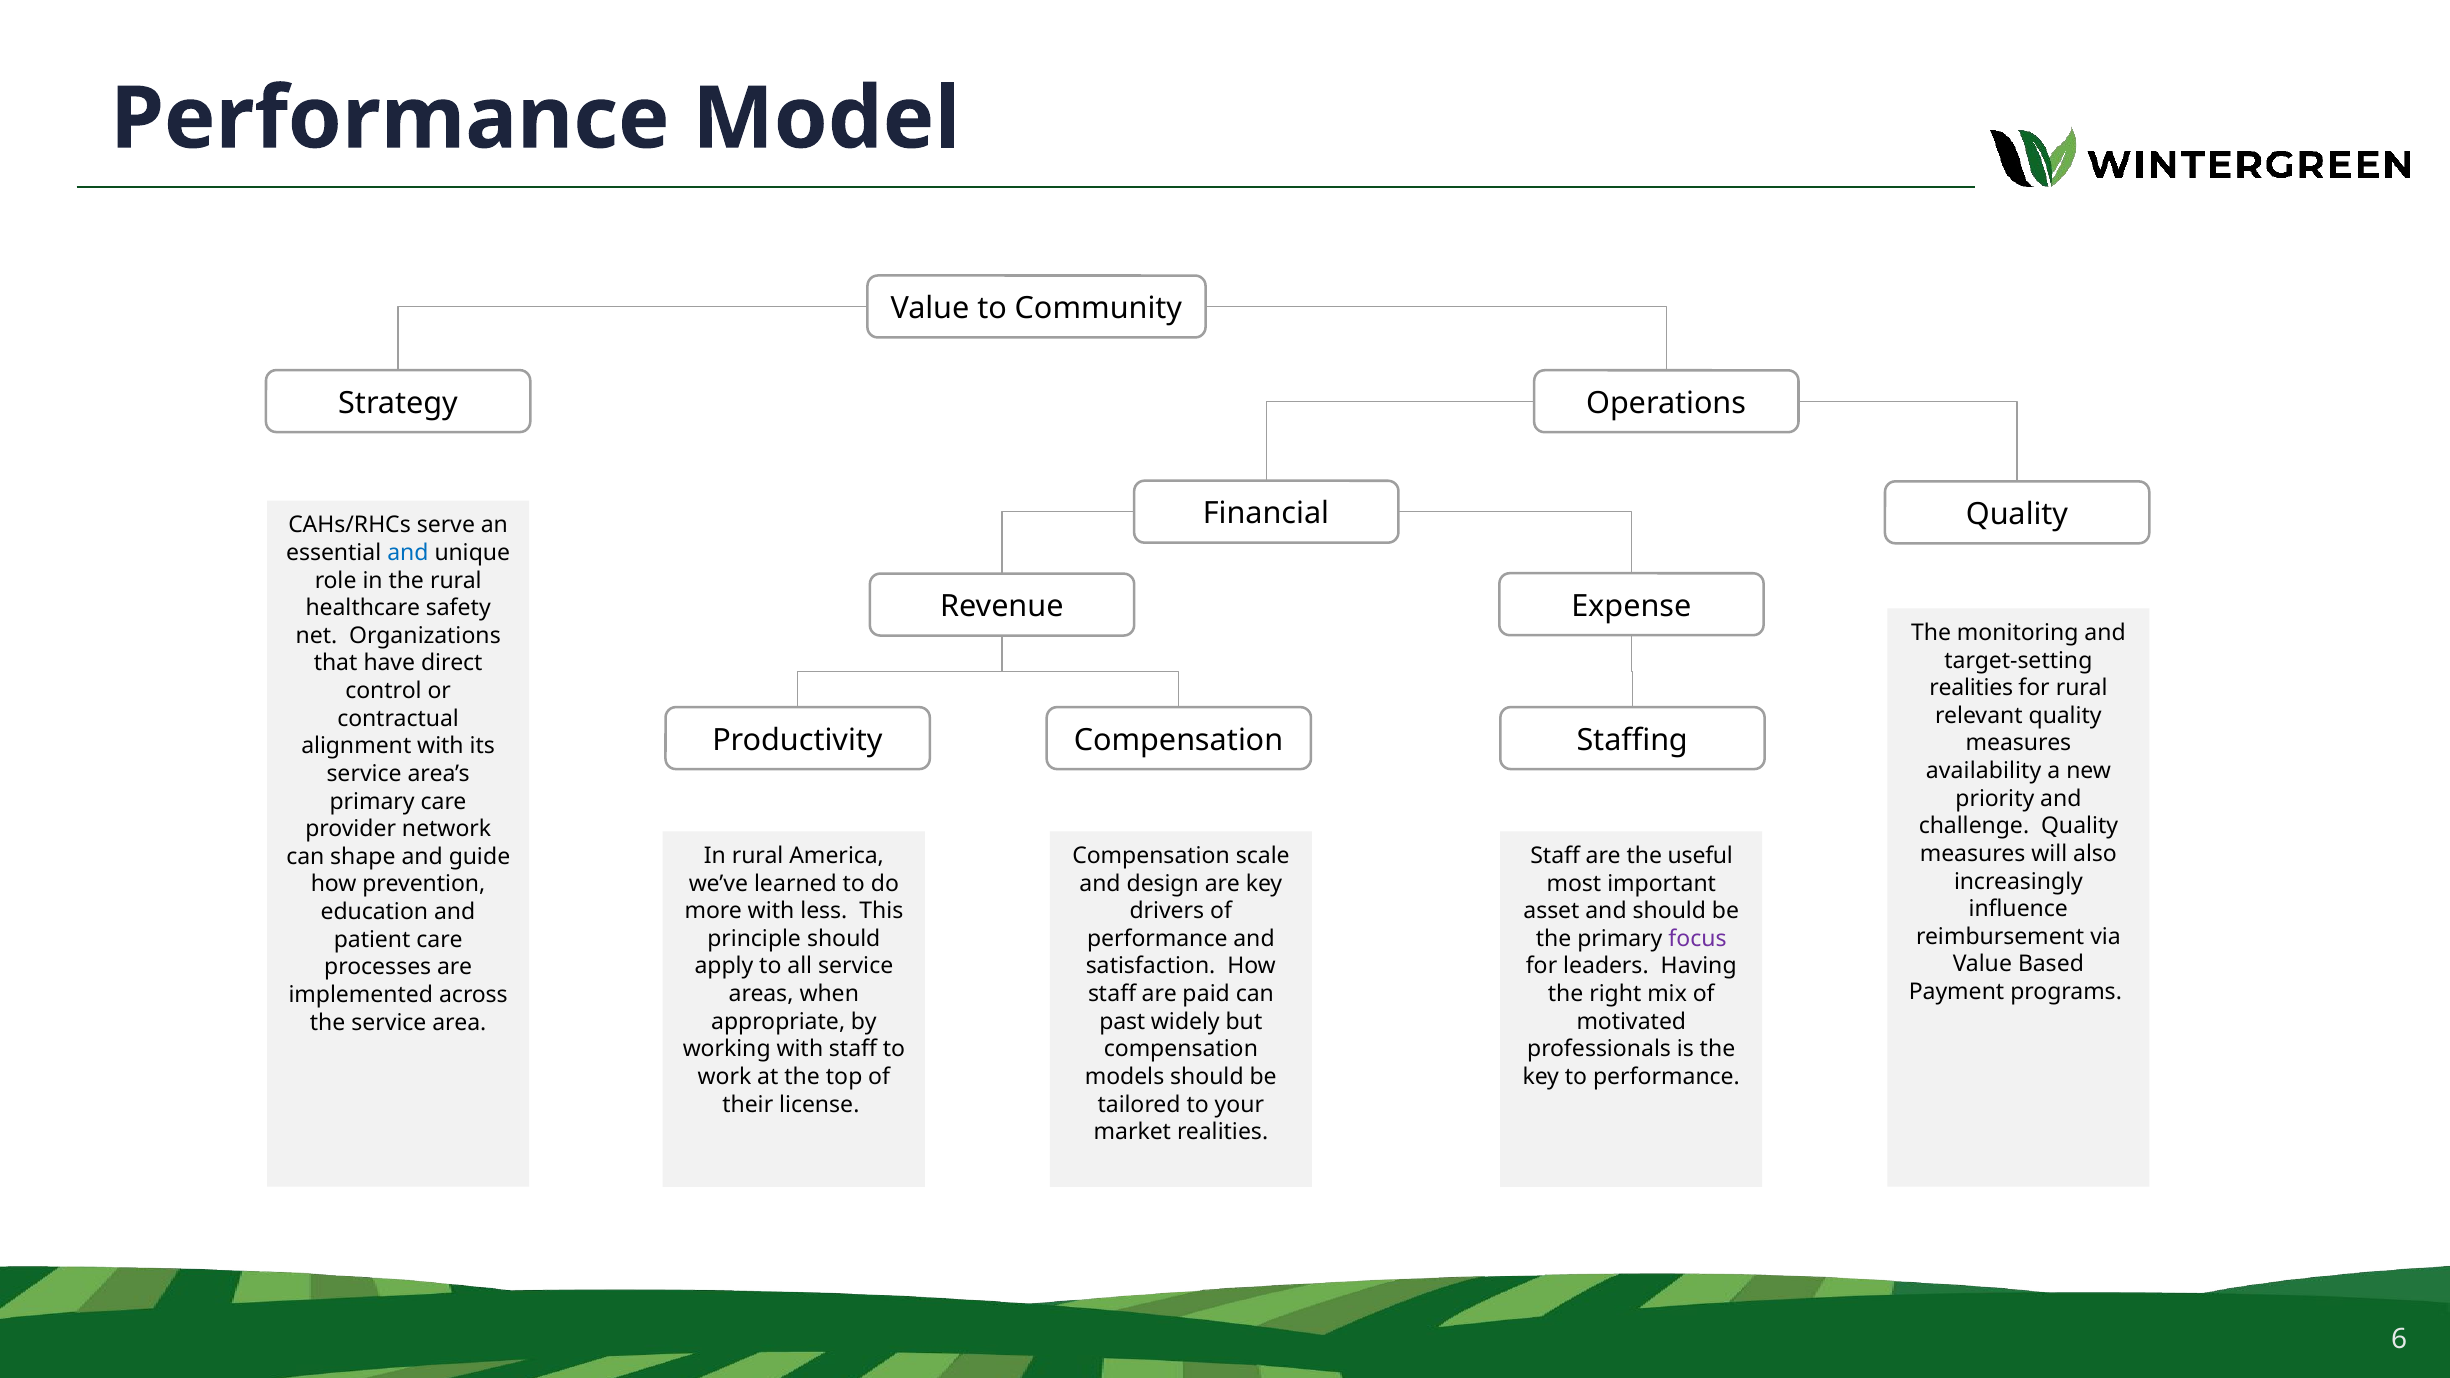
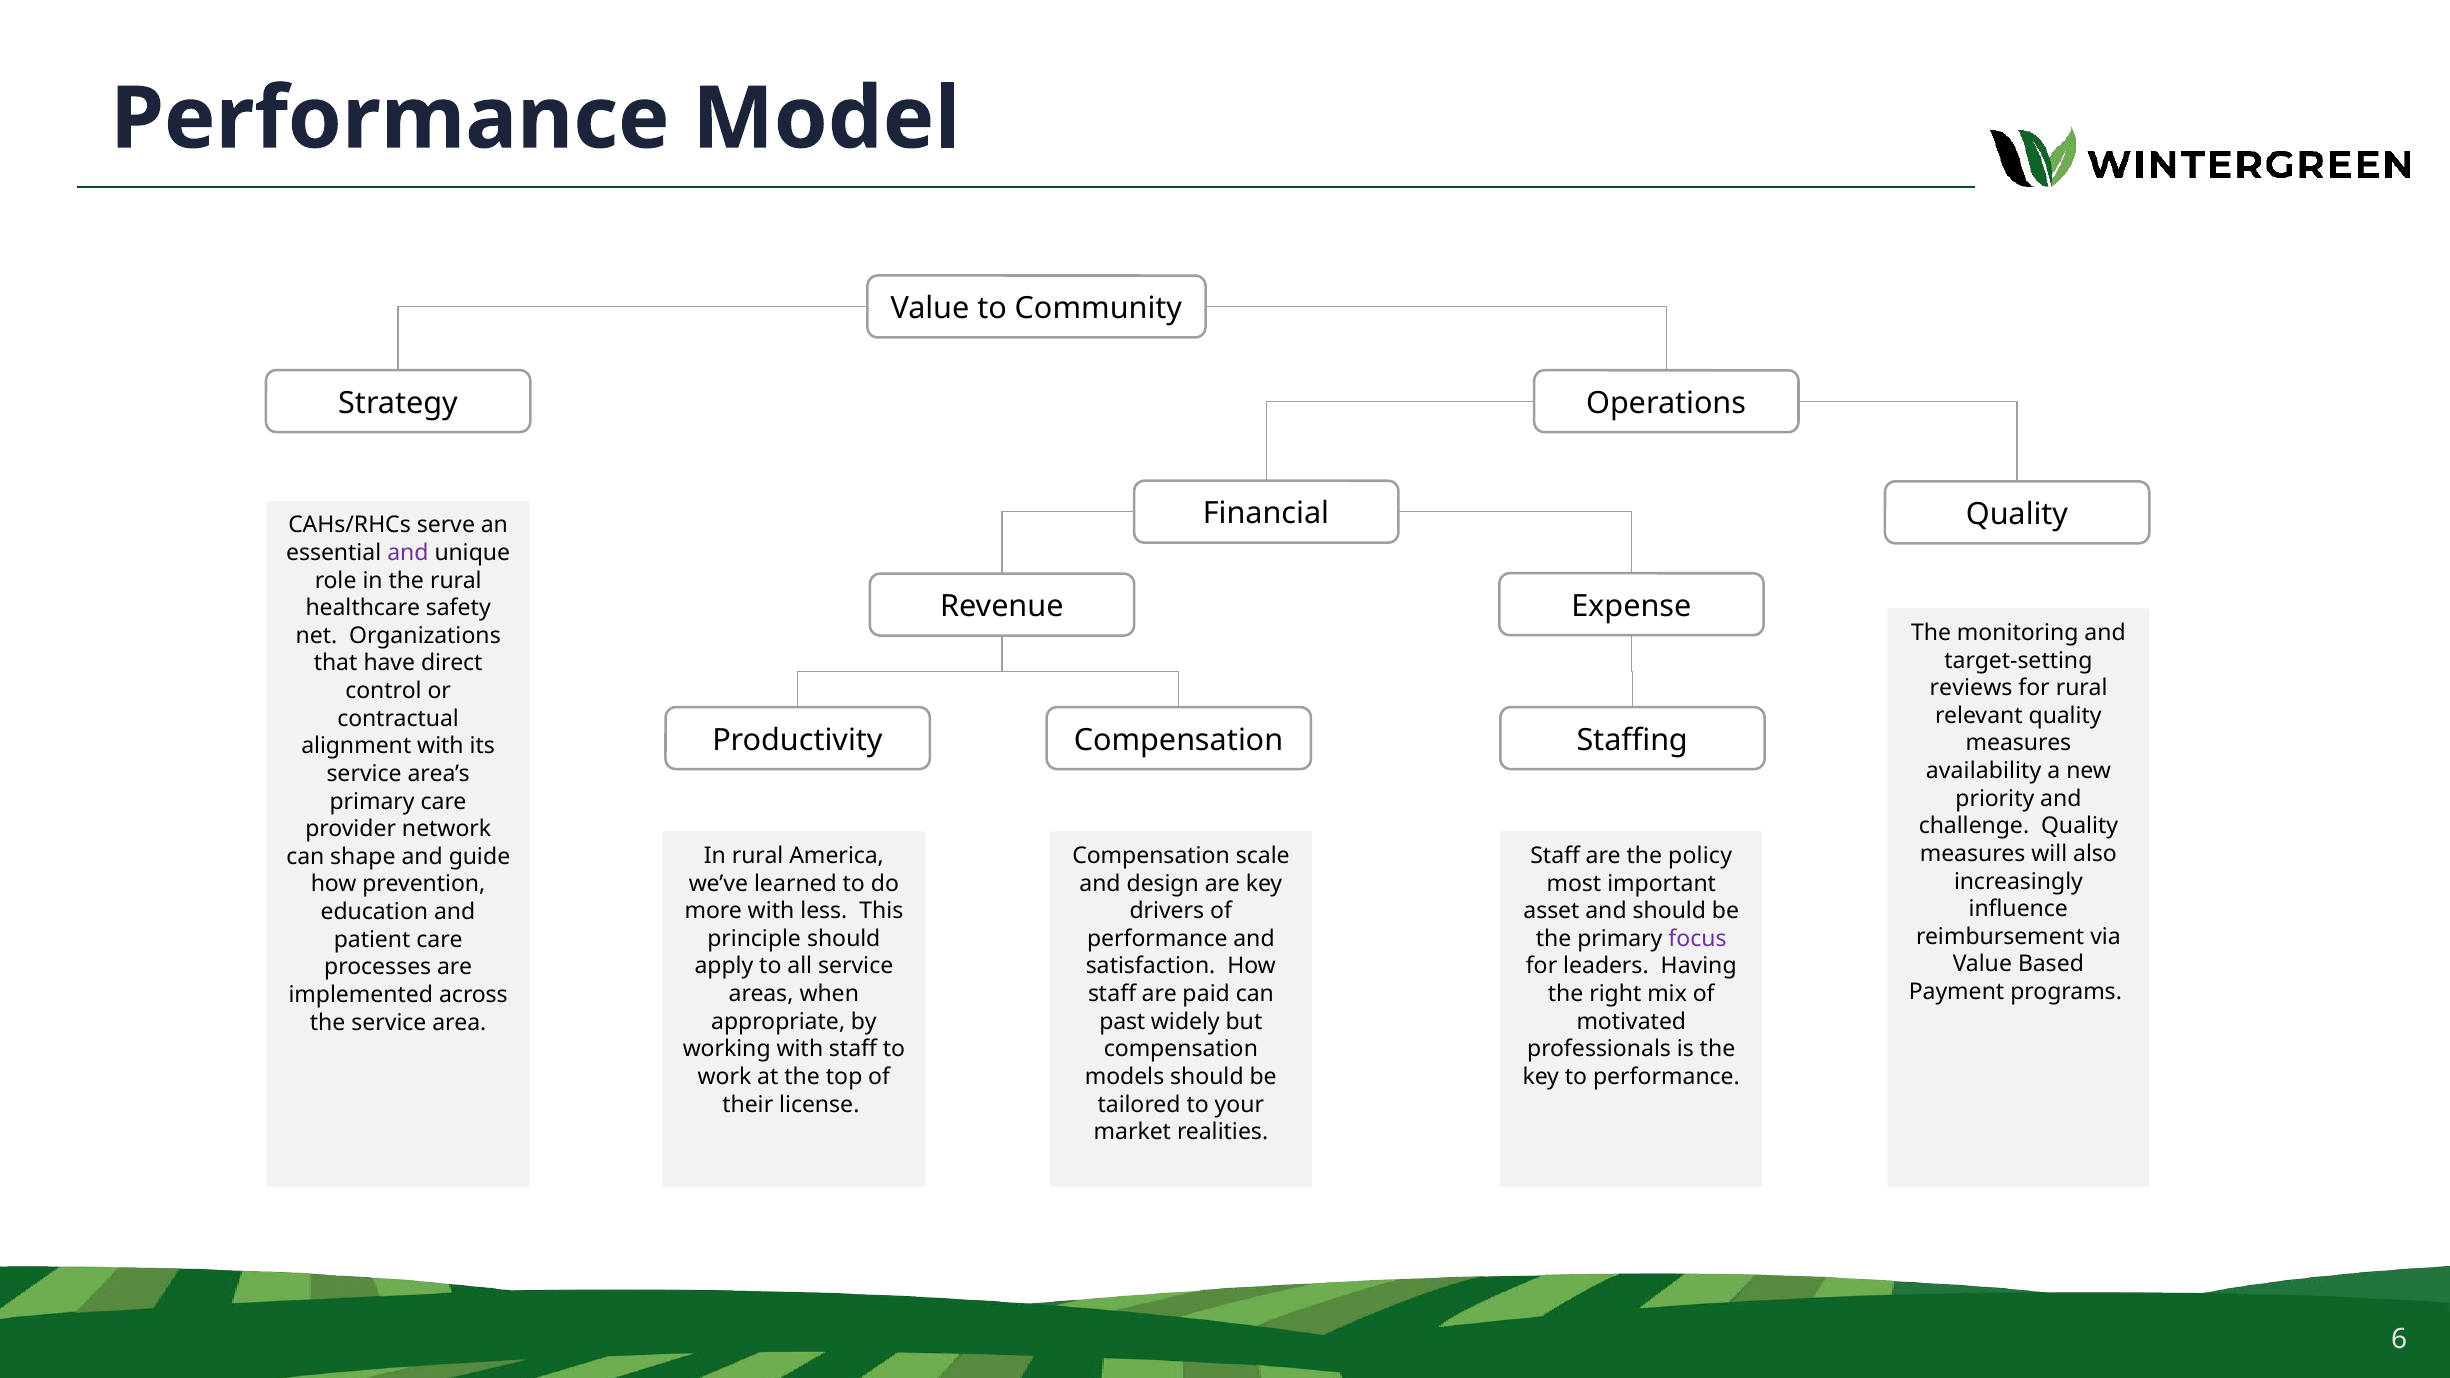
and at (408, 553) colour: blue -> purple
realities at (1971, 688): realities -> reviews
useful: useful -> policy
